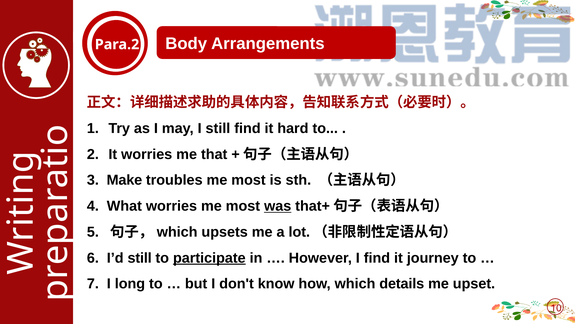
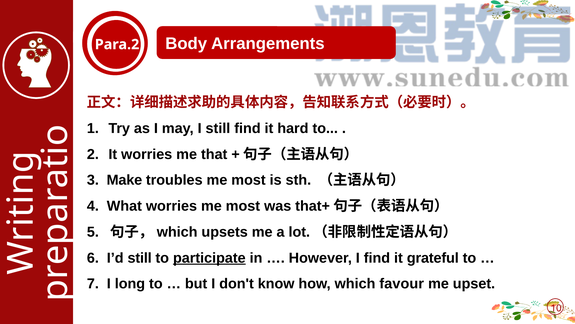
was underline: present -> none
journey: journey -> grateful
details: details -> favour
